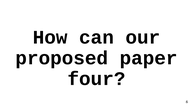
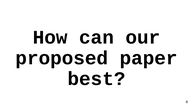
four: four -> best
